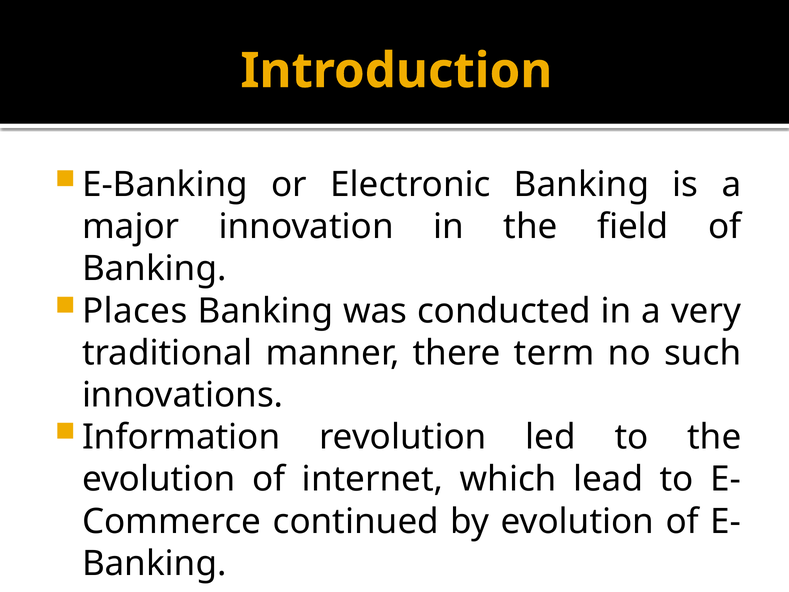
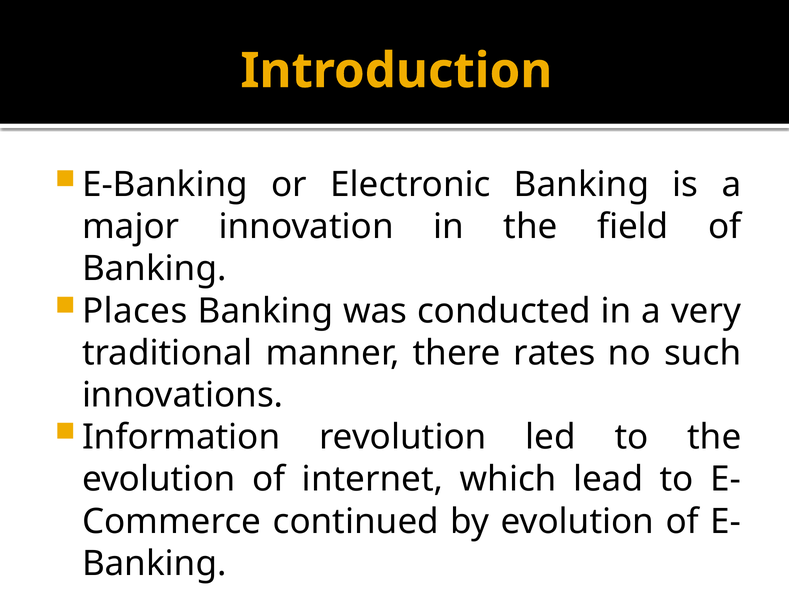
term: term -> rates
